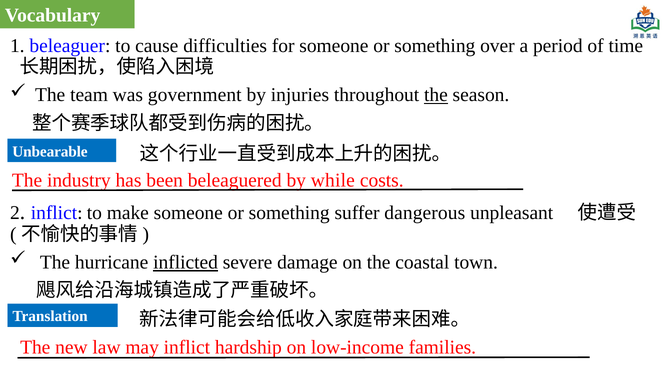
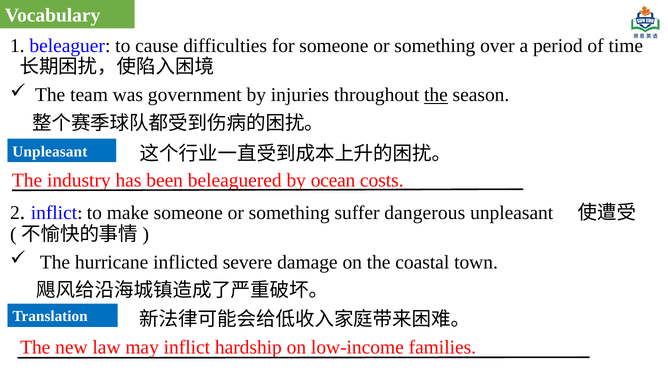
Unbearable at (50, 151): Unbearable -> Unpleasant
while: while -> ocean
inflicted underline: present -> none
